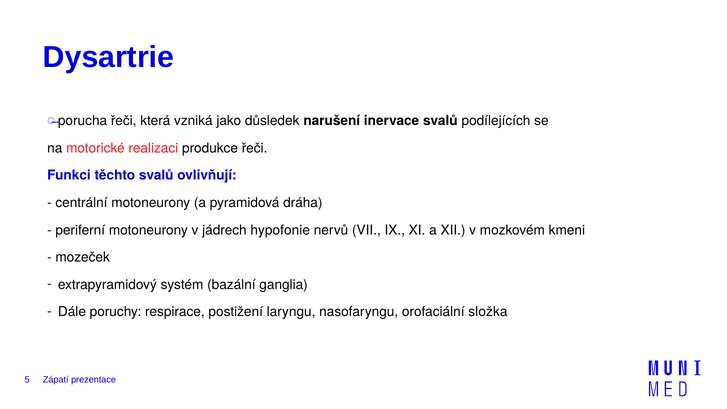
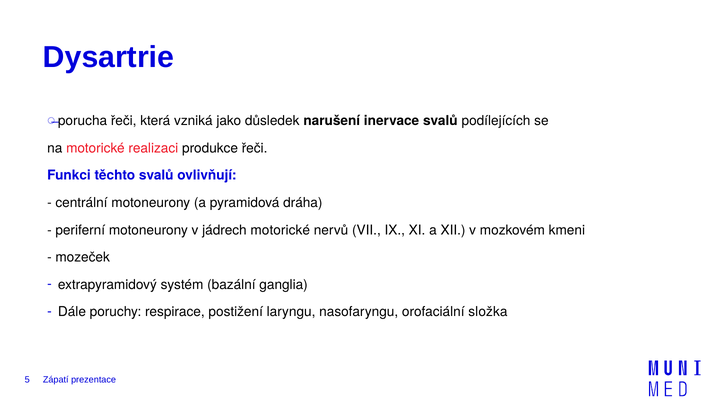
jádrech hypofonie: hypofonie -> motorické
